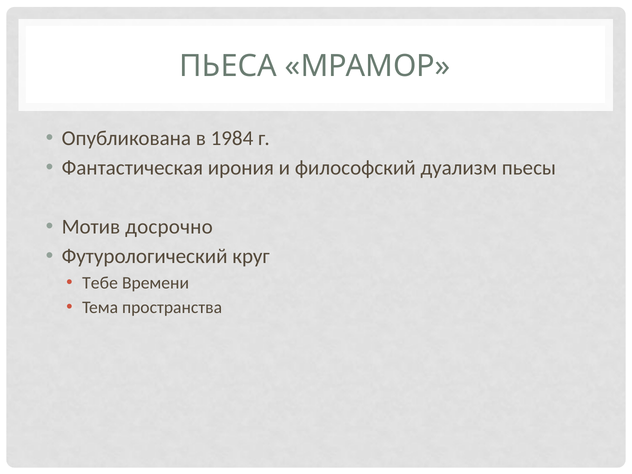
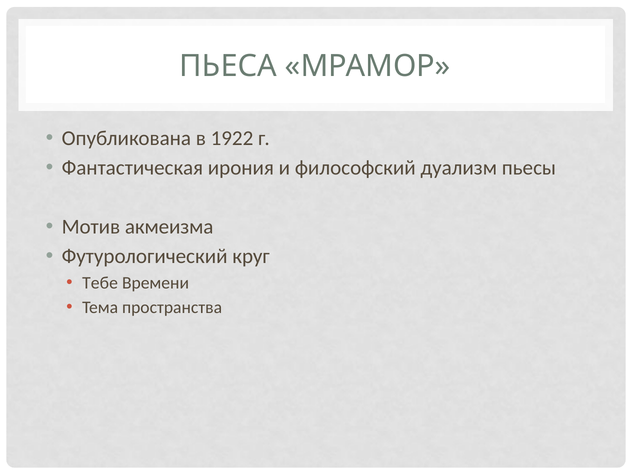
1984: 1984 -> 1922
досрочно: досрочно -> акмеизма
